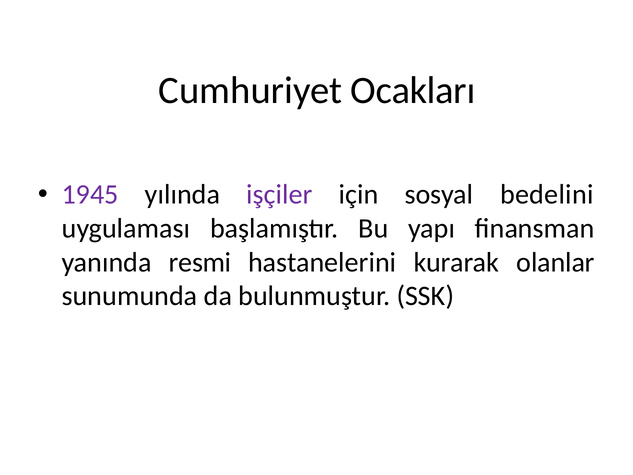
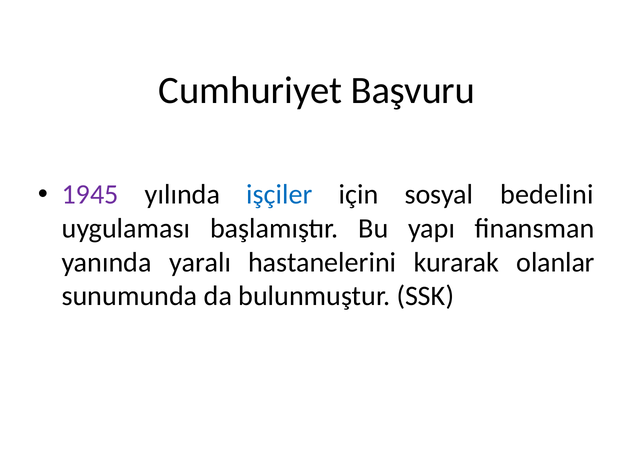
Ocakları: Ocakları -> Başvuru
işçiler colour: purple -> blue
resmi: resmi -> yaralı
